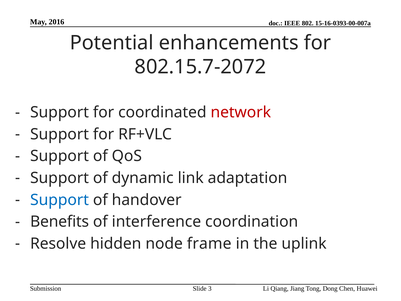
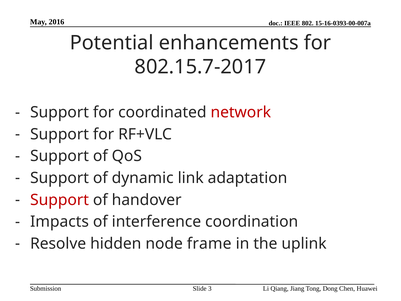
802.15.7-2072: 802.15.7-2072 -> 802.15.7-2017
Support at (60, 200) colour: blue -> red
Benefits: Benefits -> Impacts
